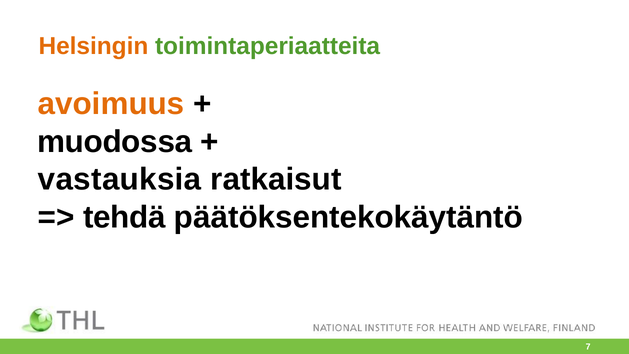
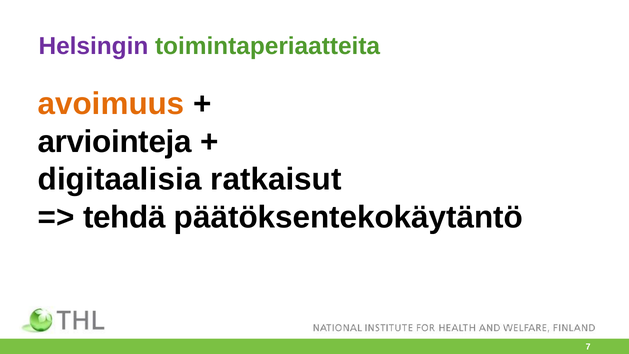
Helsingin colour: orange -> purple
muodossa: muodossa -> arviointeja
vastauksia: vastauksia -> digitaalisia
